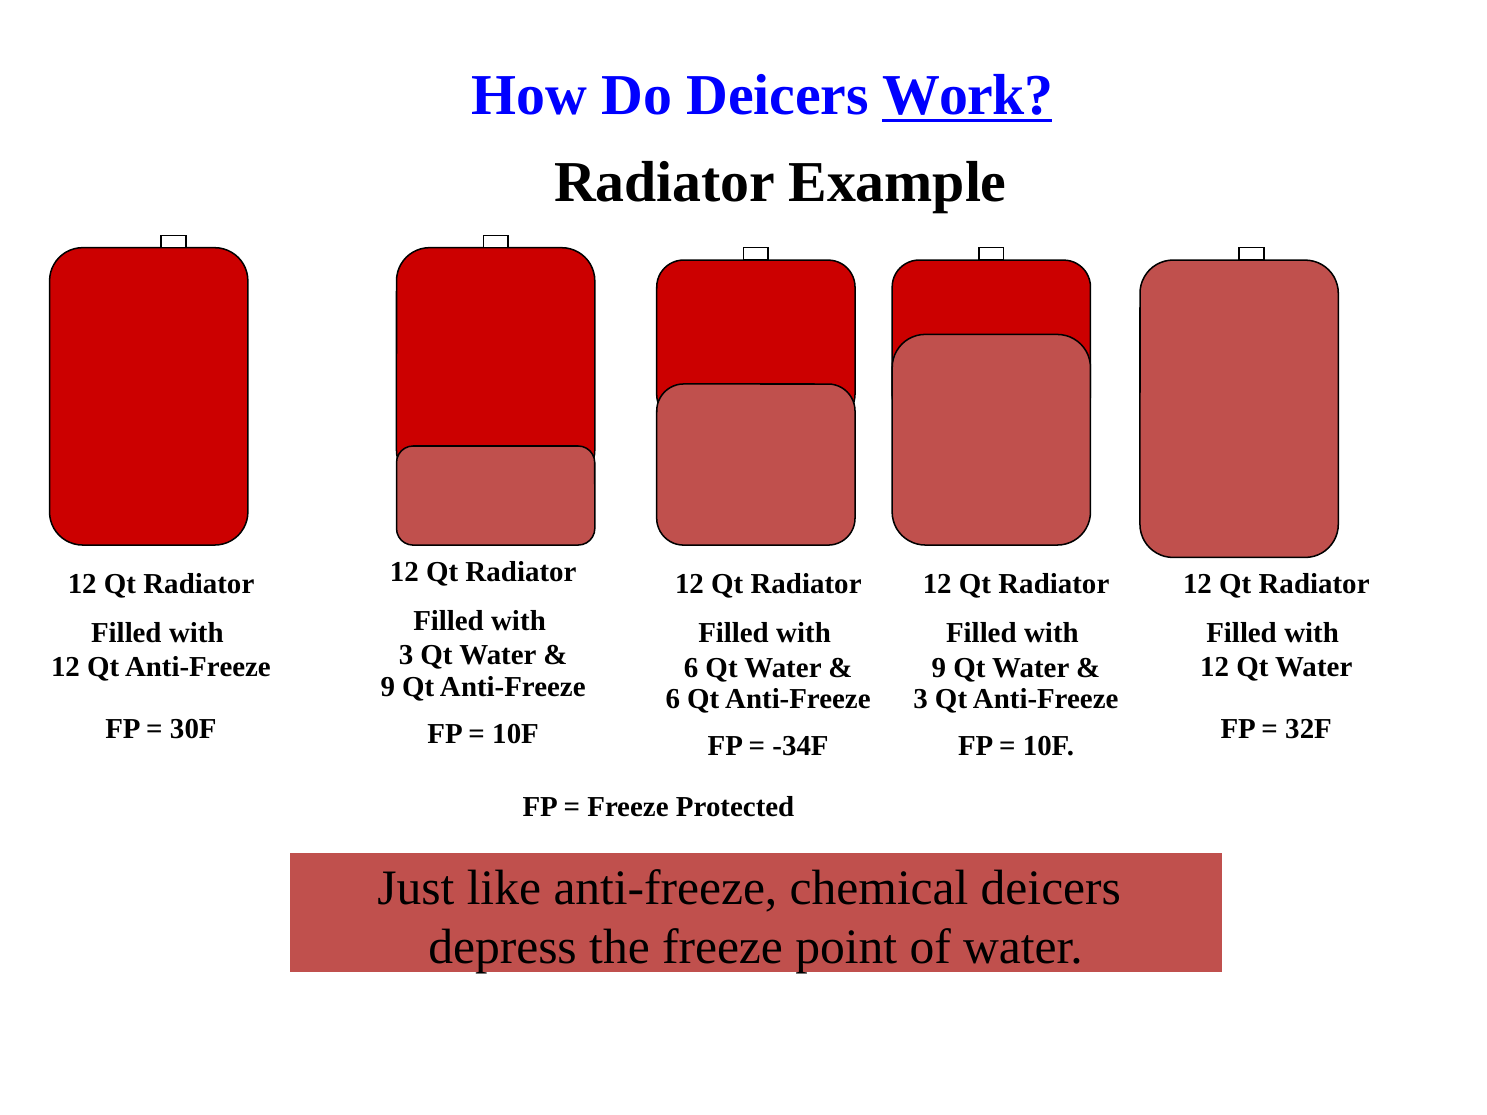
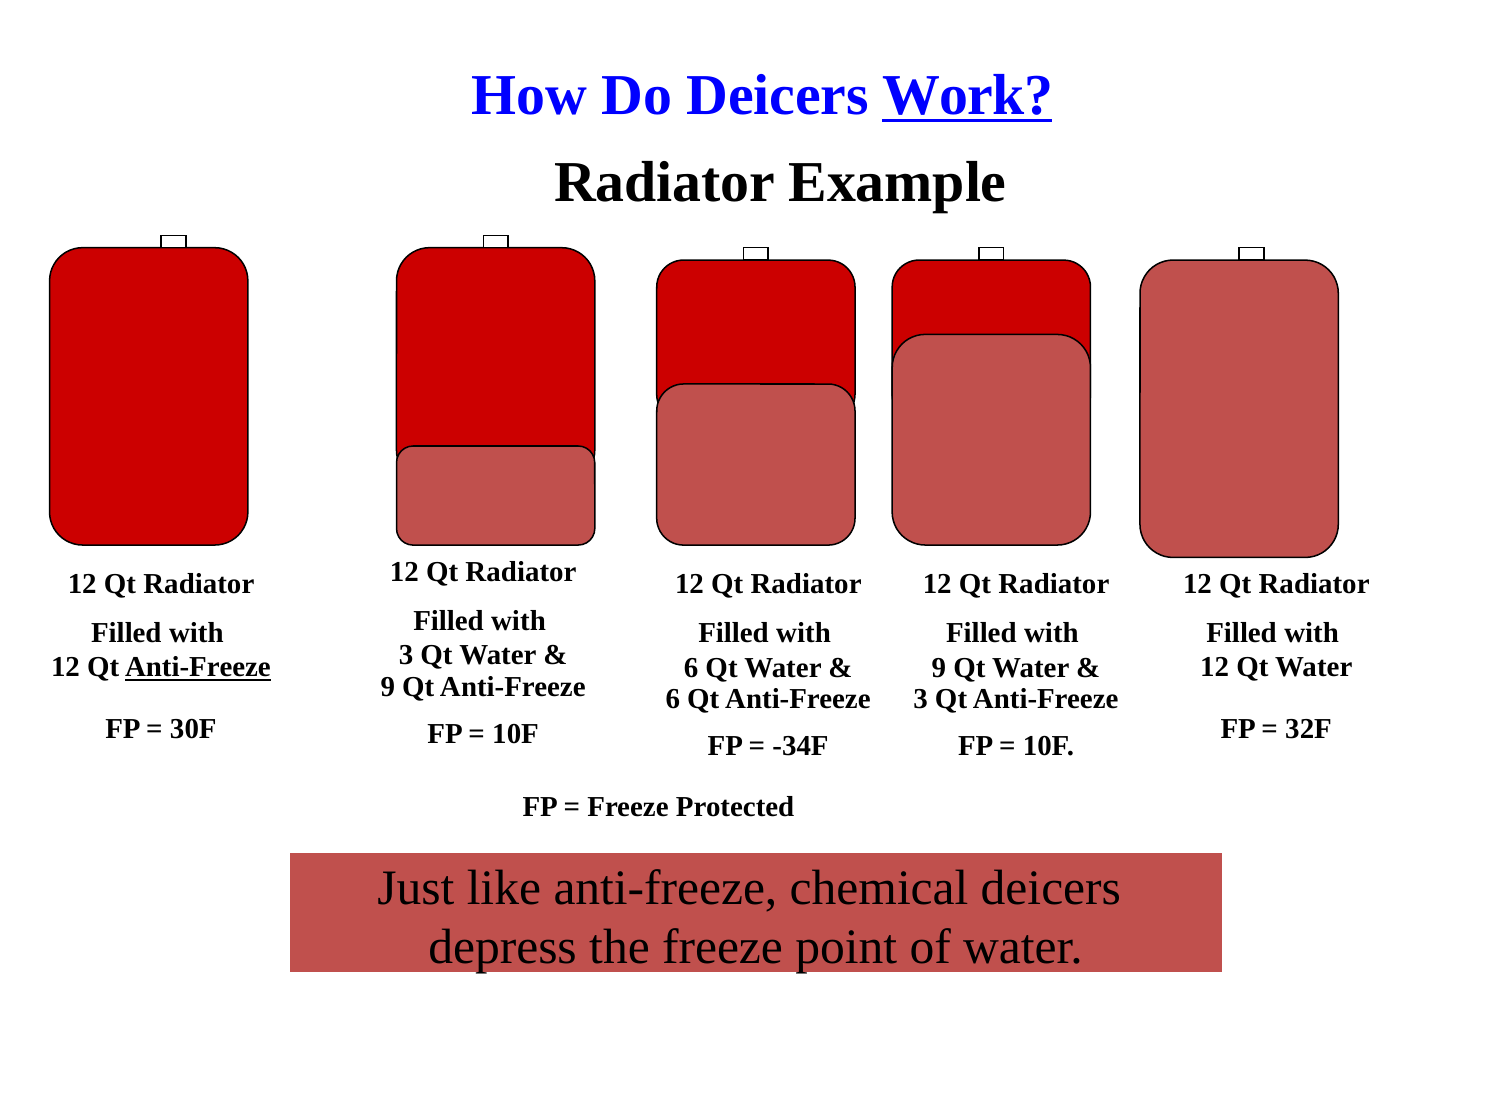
Anti-Freeze at (198, 668) underline: none -> present
